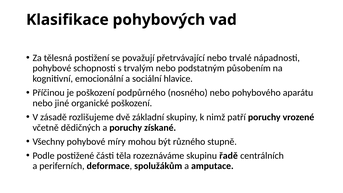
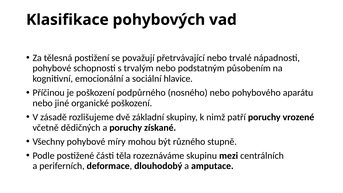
řadě: řadě -> mezi
spolužákům: spolužákům -> dlouhodobý
